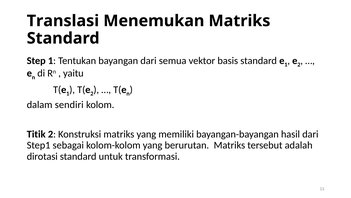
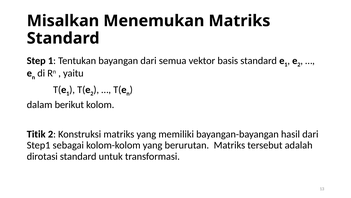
Translasi: Translasi -> Misalkan
sendiri: sendiri -> berikut
